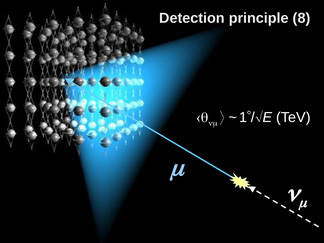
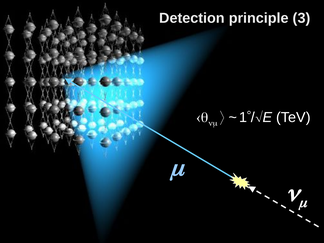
8: 8 -> 3
